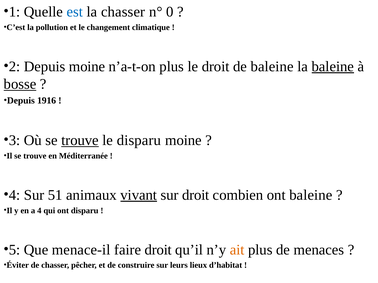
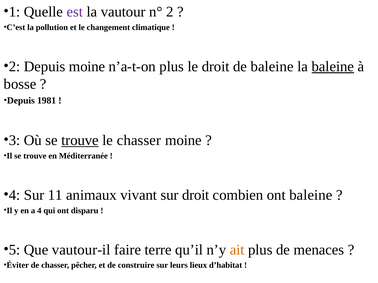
est colour: blue -> purple
la chasser: chasser -> vautour
0: 0 -> 2
bosse underline: present -> none
1916: 1916 -> 1981
le disparu: disparu -> chasser
51: 51 -> 11
vivant underline: present -> none
menace-il: menace-il -> vautour-il
faire droit: droit -> terre
